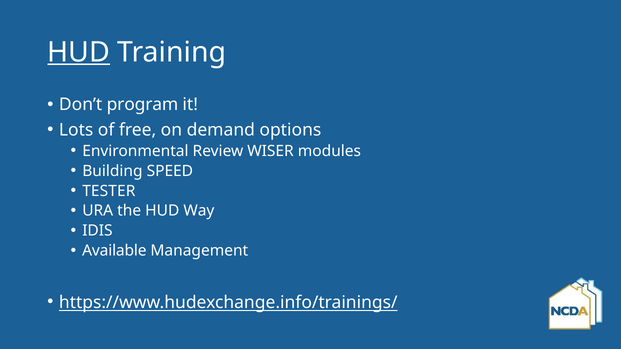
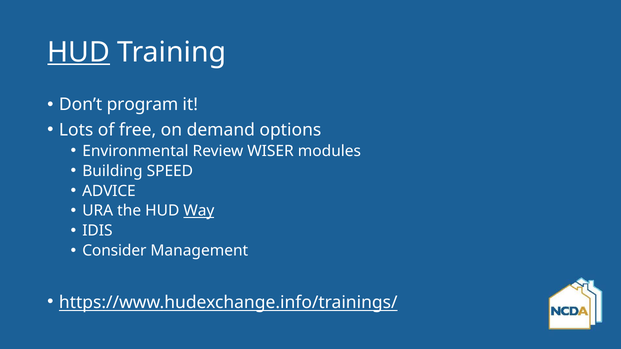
TESTER: TESTER -> ADVICE
Way underline: none -> present
Available: Available -> Consider
